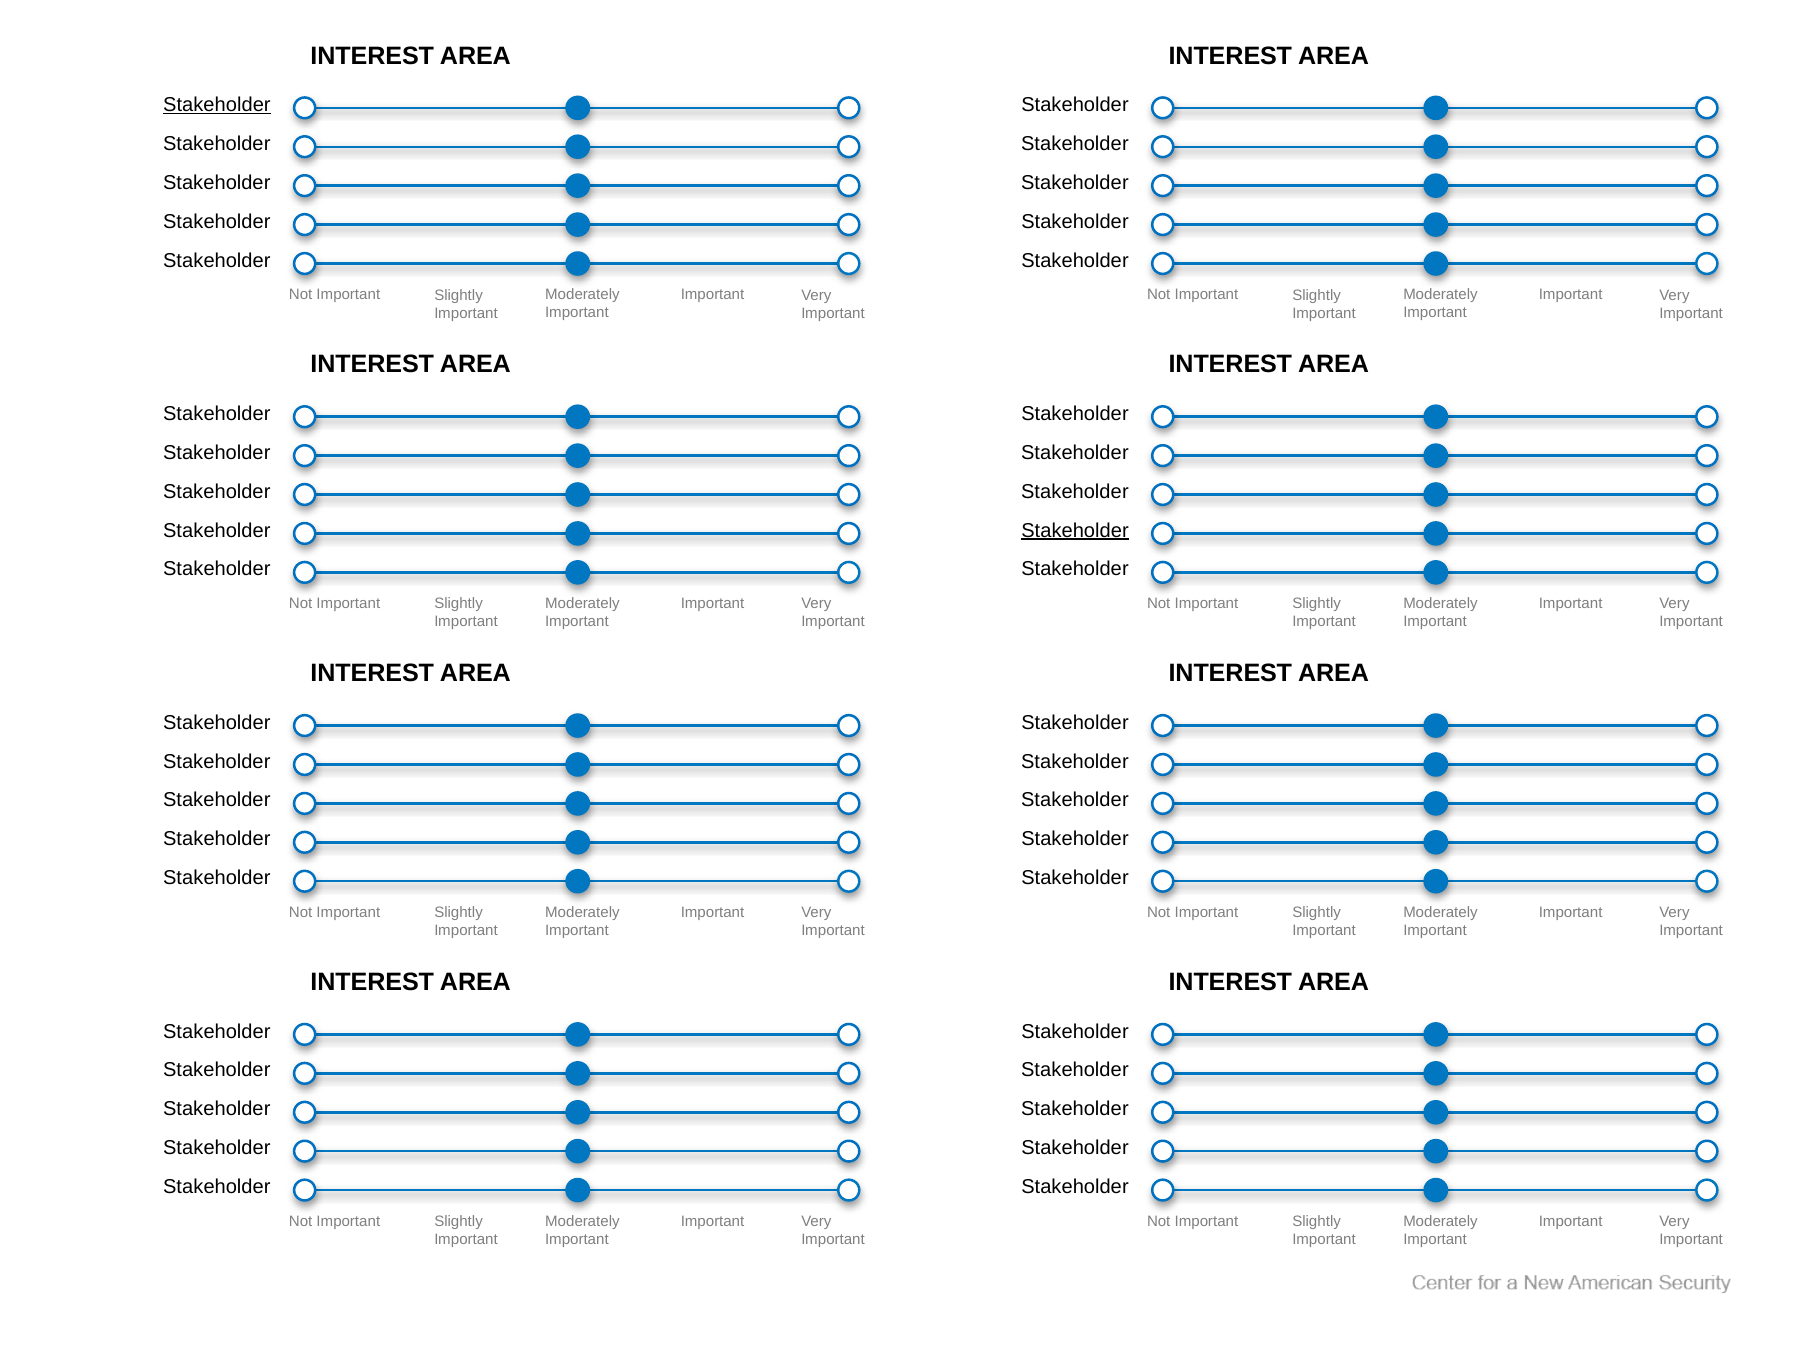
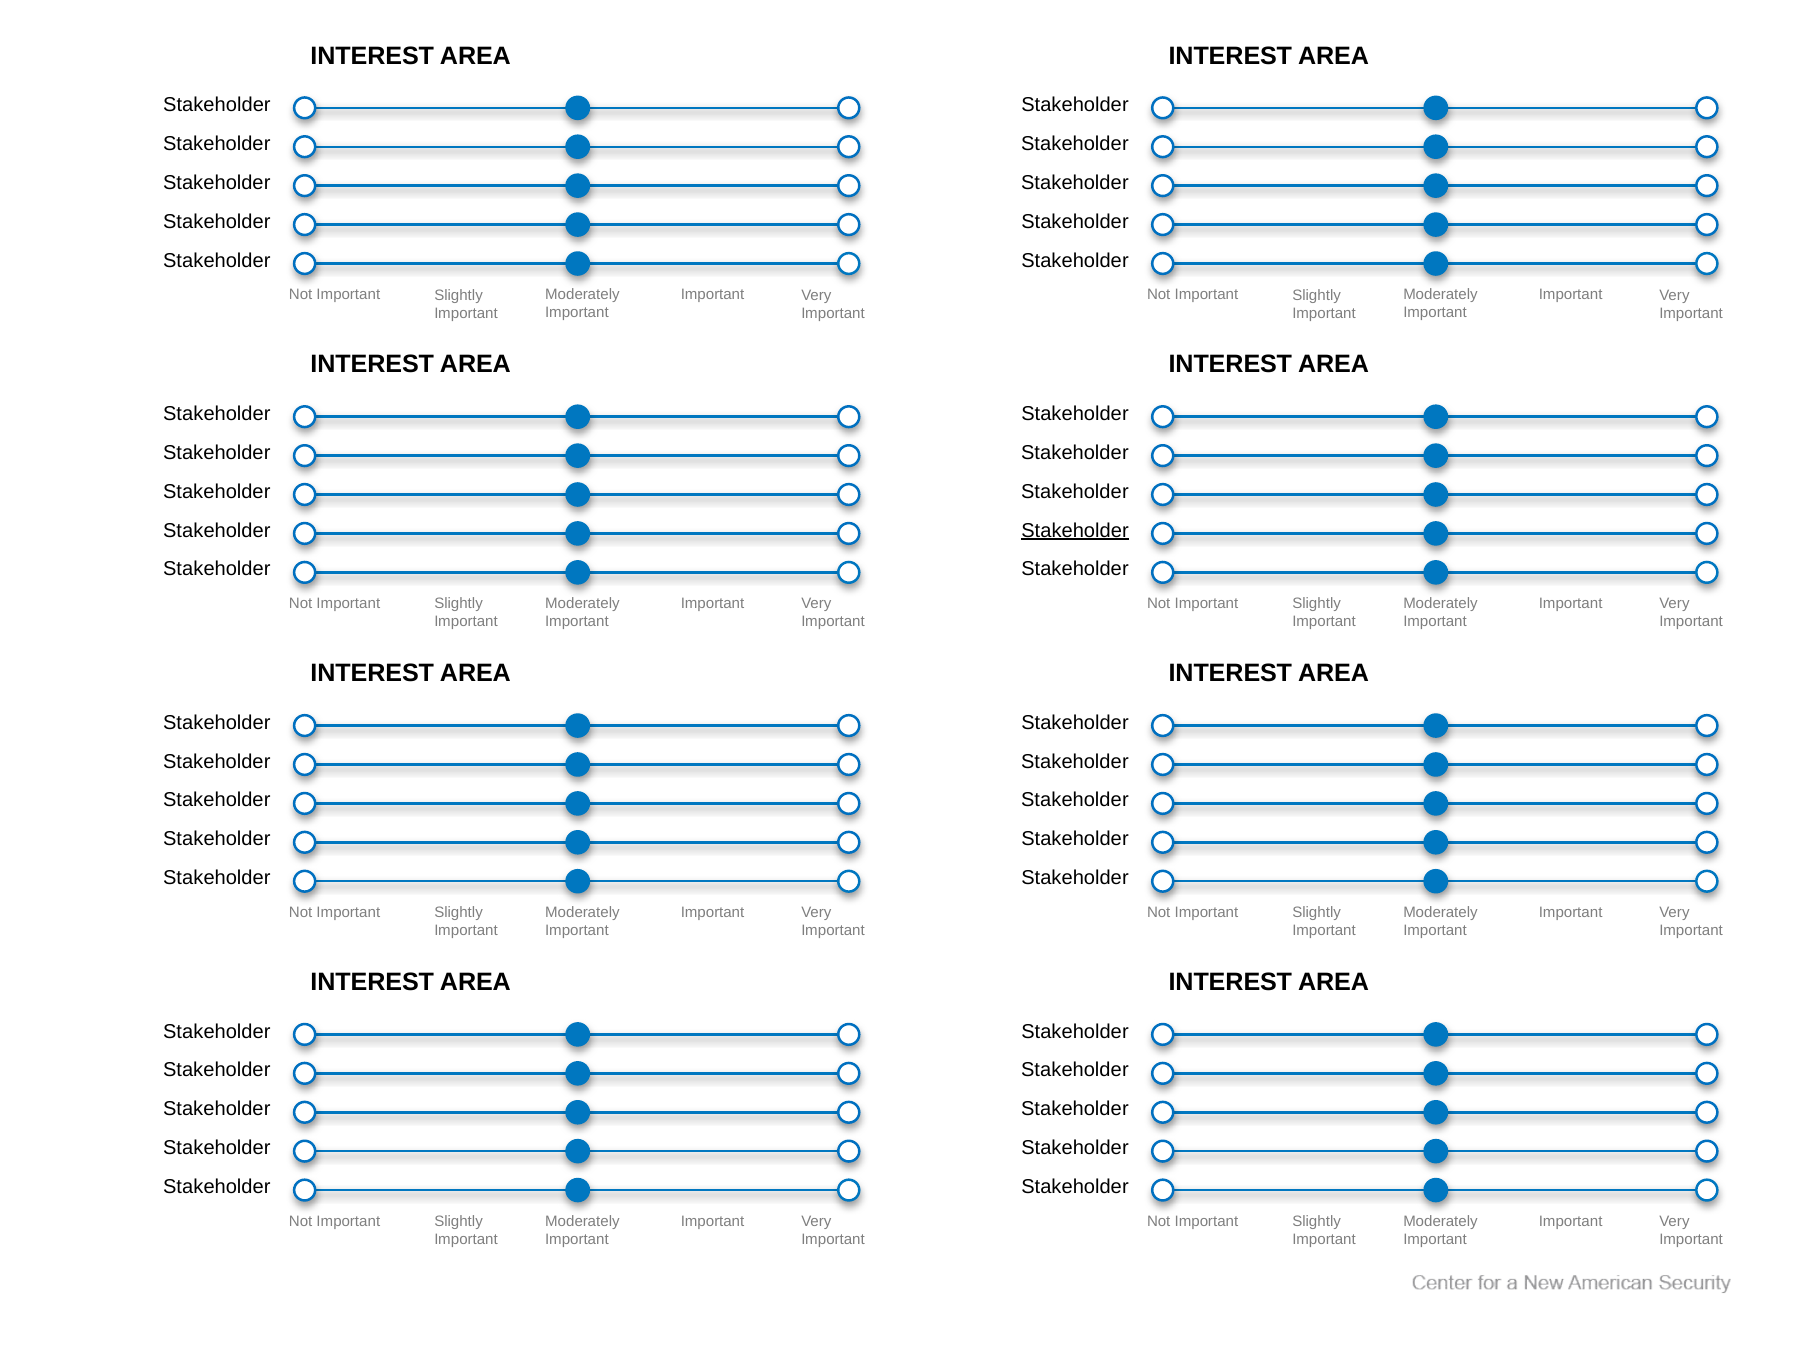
Stakeholder at (217, 105) underline: present -> none
